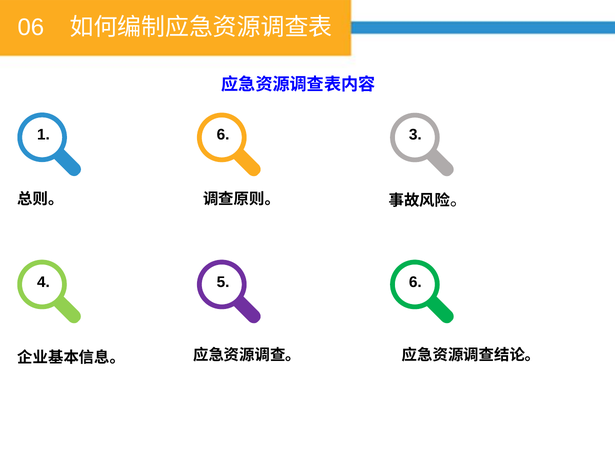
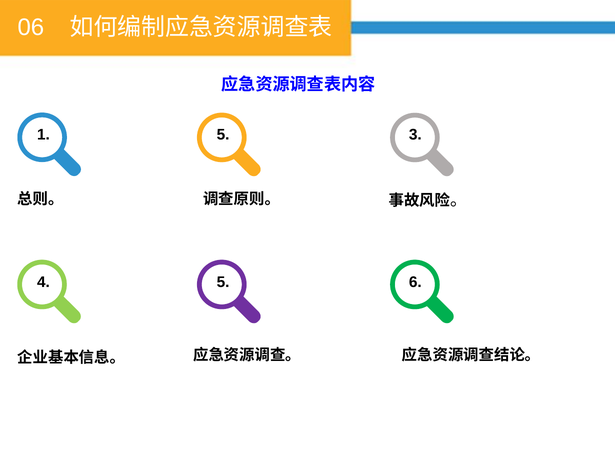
1 6: 6 -> 5
